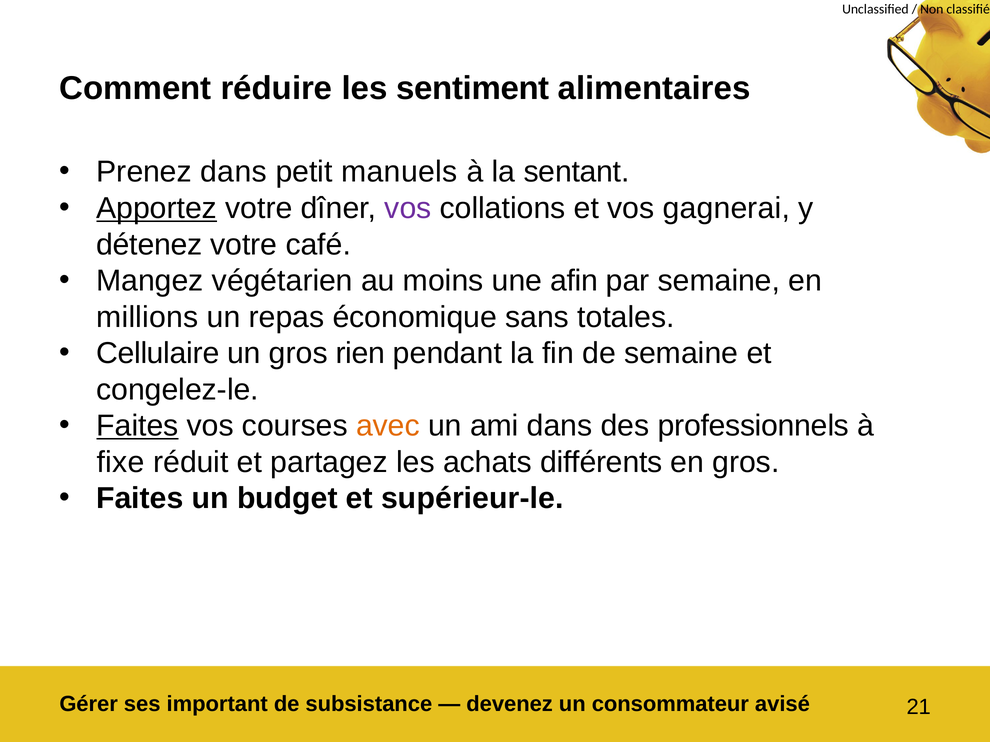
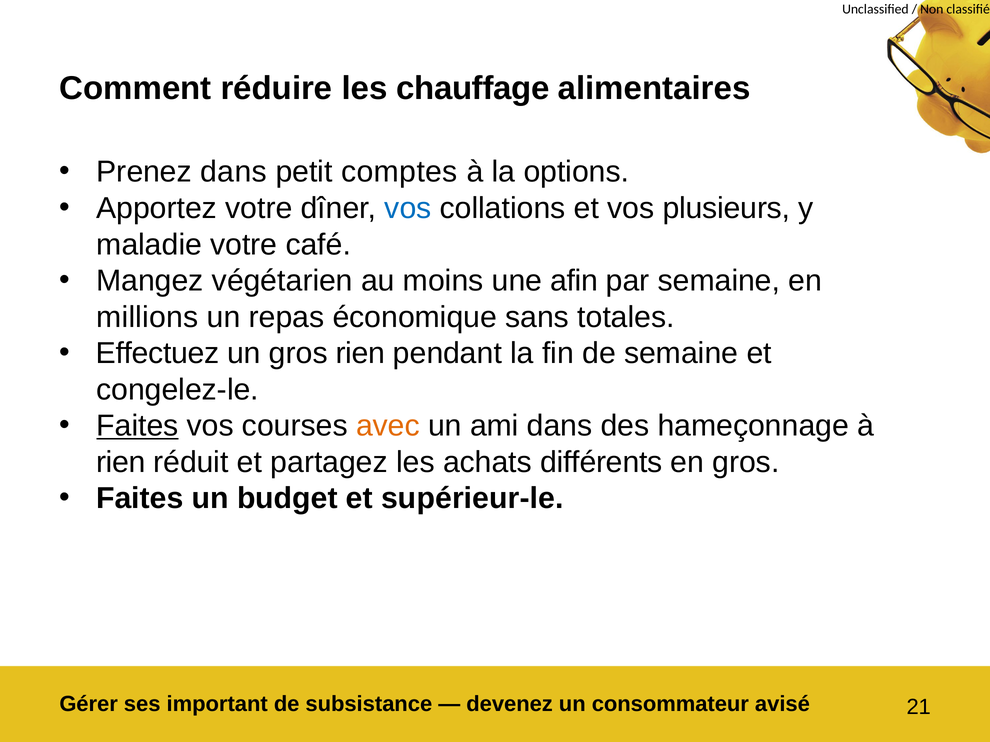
sentiment: sentiment -> chauffage
manuels: manuels -> comptes
sentant: sentant -> options
Apportez underline: present -> none
vos at (408, 208) colour: purple -> blue
gagnerai: gagnerai -> plusieurs
détenez: détenez -> maladie
Cellulaire: Cellulaire -> Effectuez
professionnels: professionnels -> hameçonnage
fixe at (120, 462): fixe -> rien
